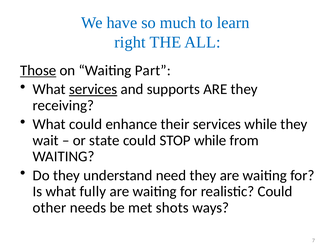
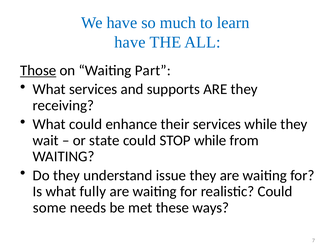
right at (130, 42): right -> have
services at (93, 89) underline: present -> none
need: need -> issue
other: other -> some
shots: shots -> these
